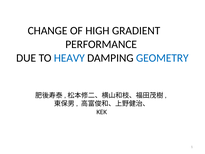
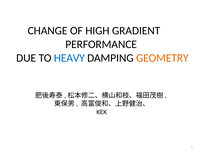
GEOMETRY colour: blue -> orange
